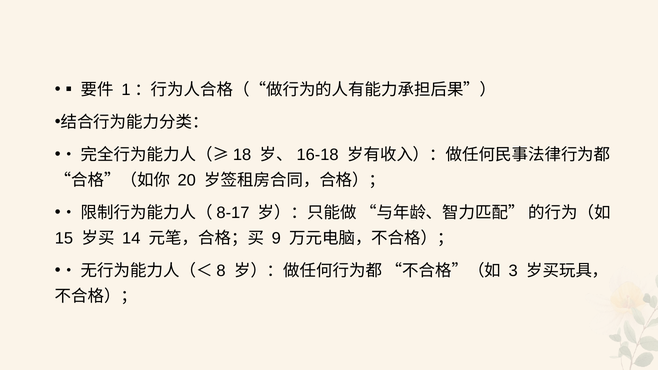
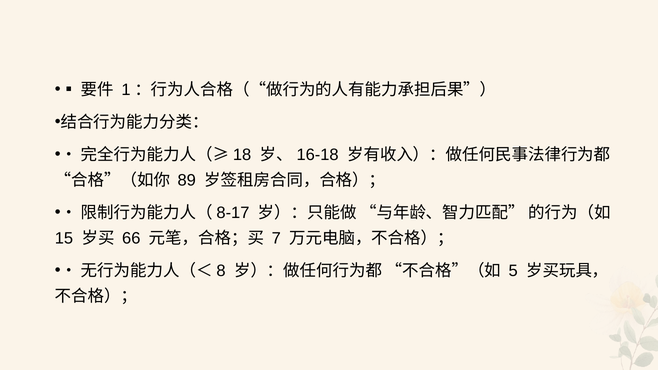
20: 20 -> 89
14: 14 -> 66
9: 9 -> 7
3: 3 -> 5
